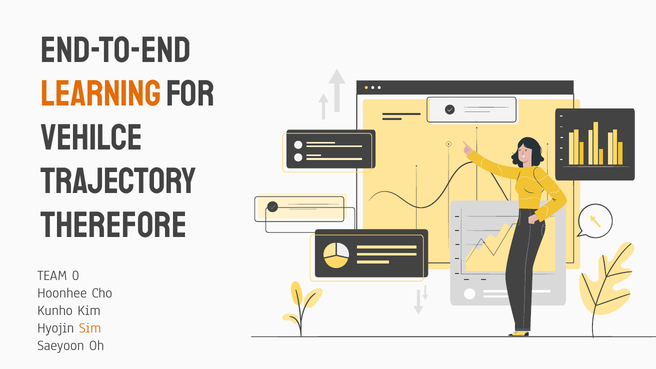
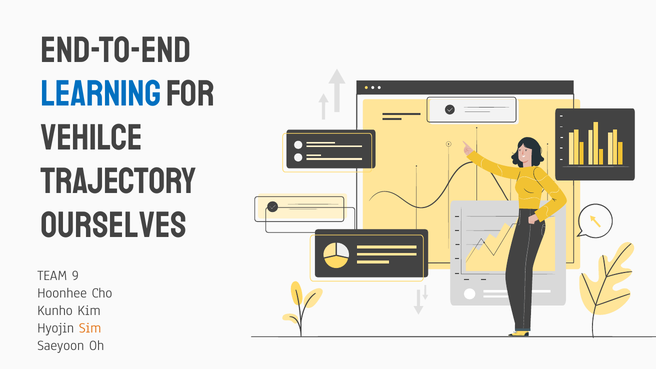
learning colour: orange -> blue
Therefore: Therefore -> Ourselves
0: 0 -> 9
